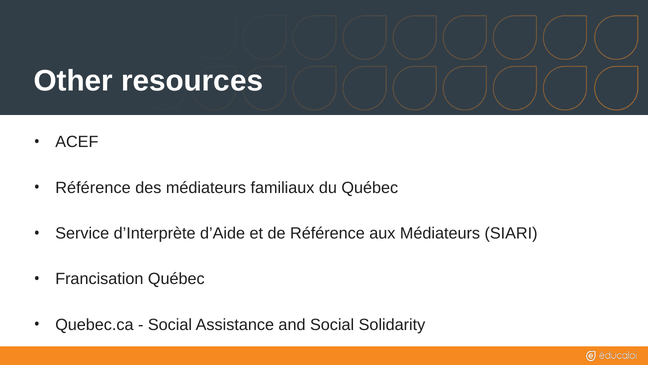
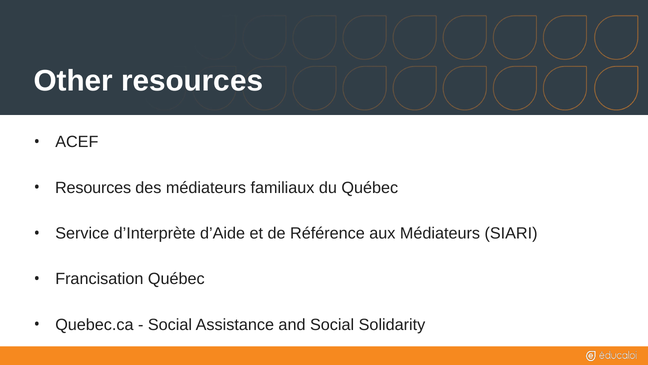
Référence at (93, 187): Référence -> Resources
